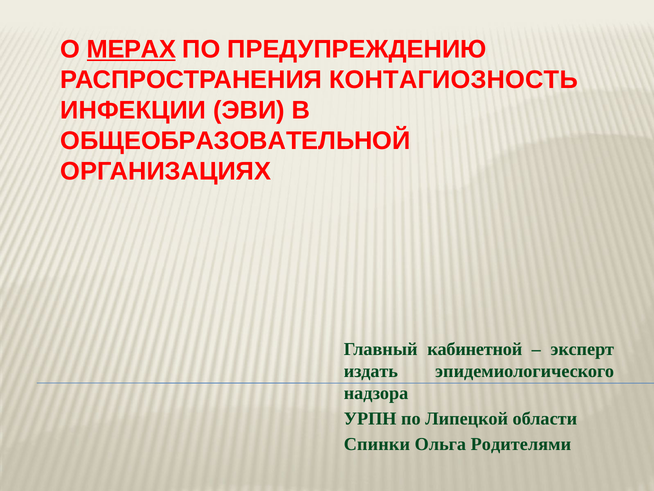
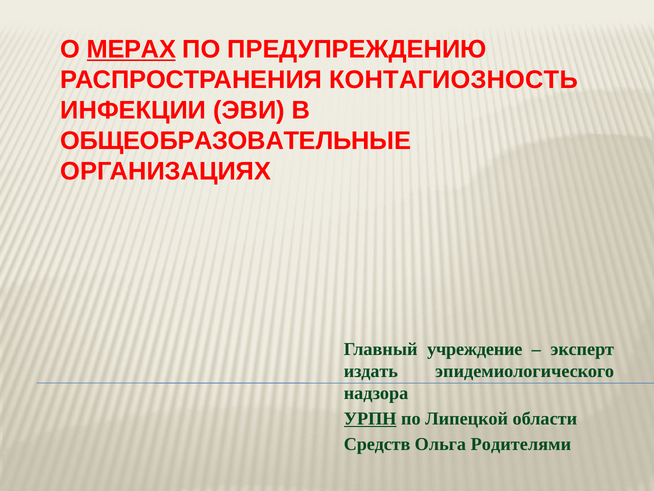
ОБЩЕОБРАЗОВАТЕЛЬНОЙ: ОБЩЕОБРАЗОВАТЕЛЬНОЙ -> ОБЩЕОБРАЗОВАТЕЛЬНЫЕ
кабинетной: кабинетной -> учреждение
УРПН underline: none -> present
Спинки: Спинки -> Средств
